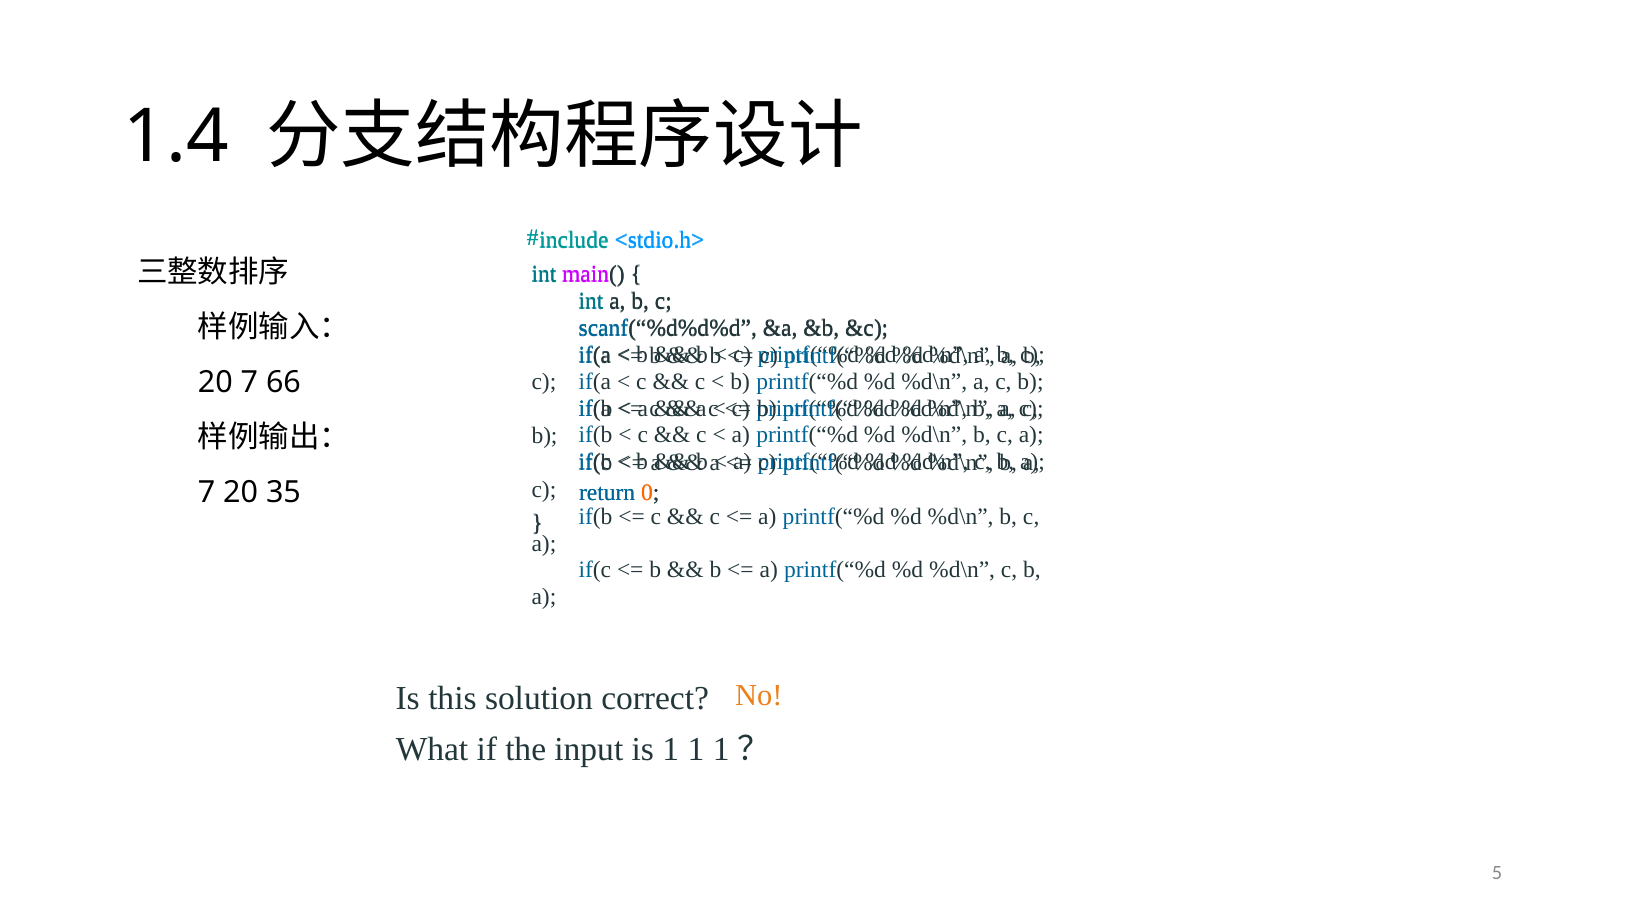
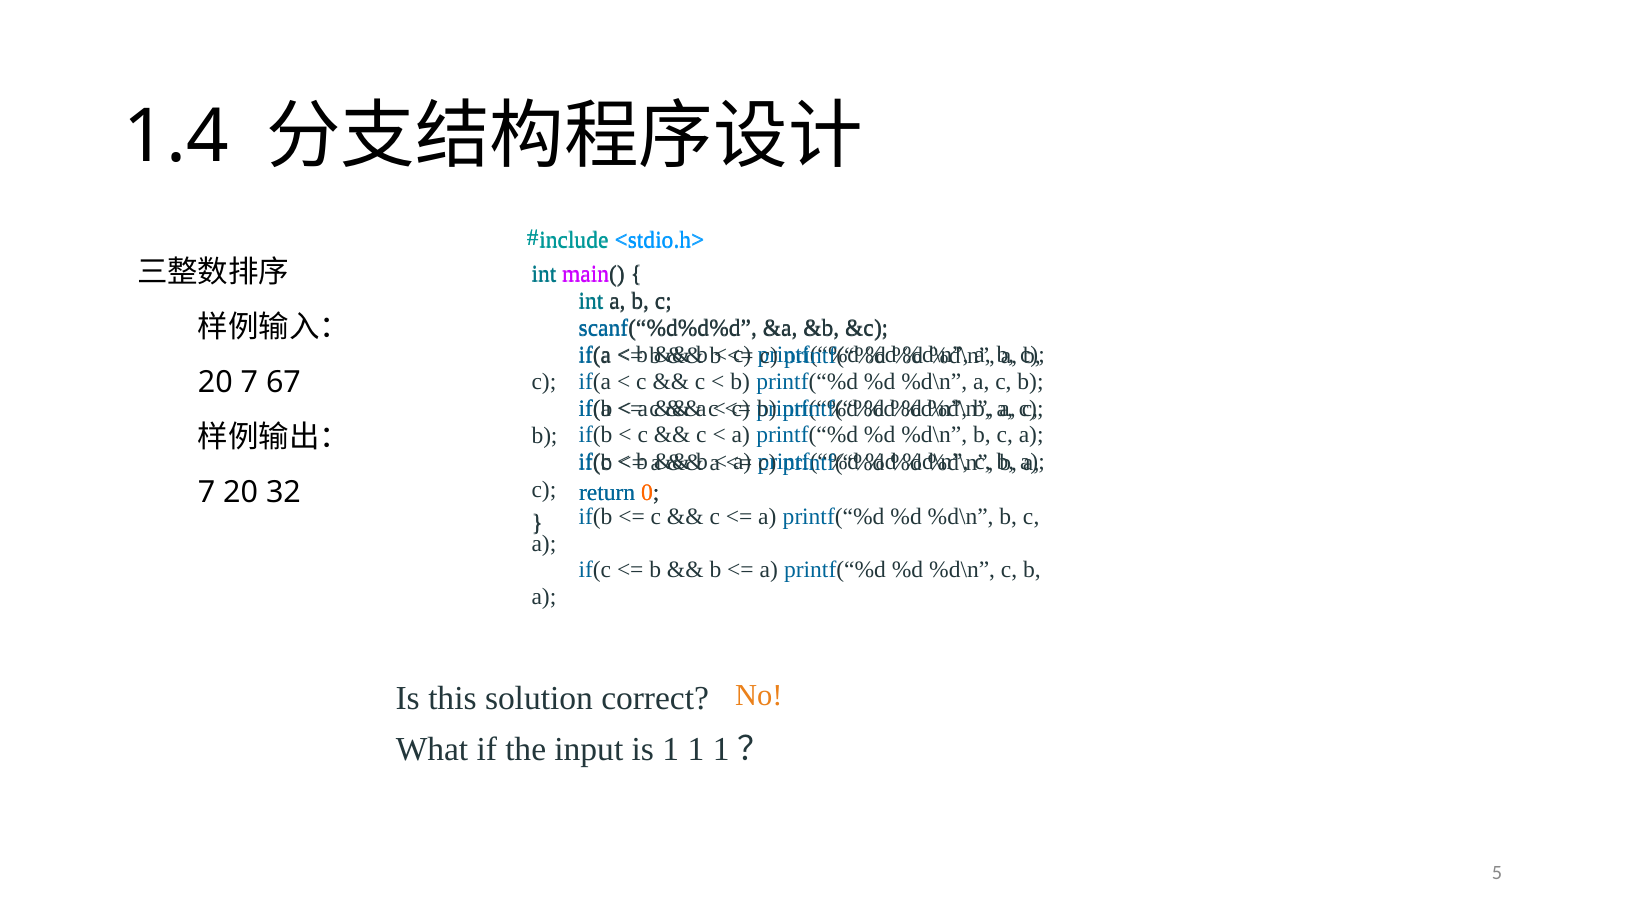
66: 66 -> 67
35: 35 -> 32
